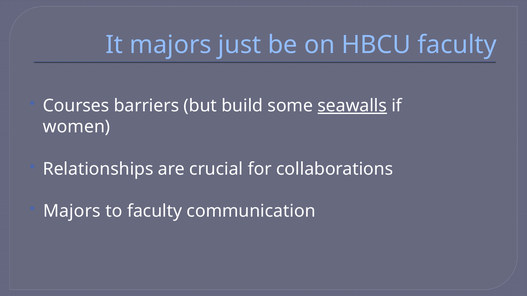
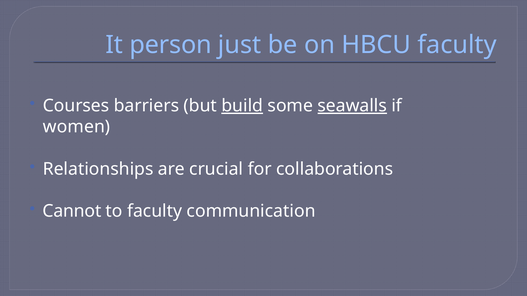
It majors: majors -> person
build underline: none -> present
Majors at (72, 211): Majors -> Cannot
